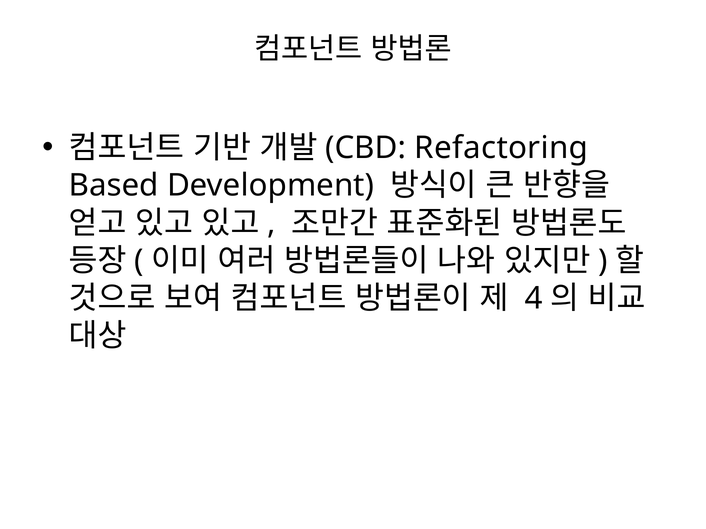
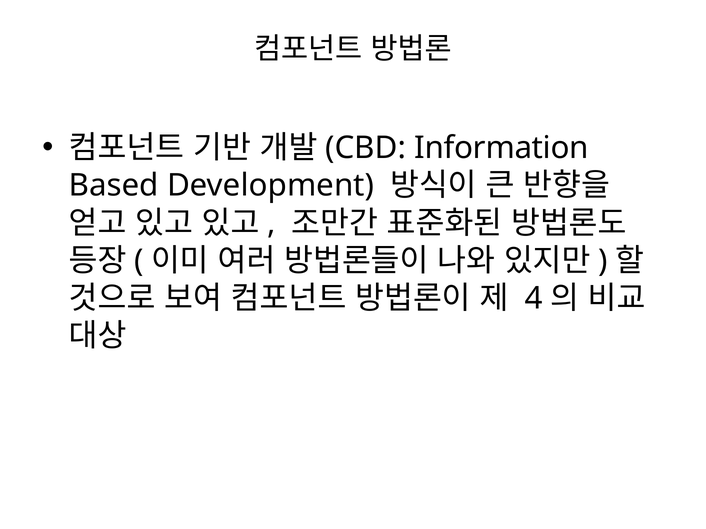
Refactoring: Refactoring -> Information
